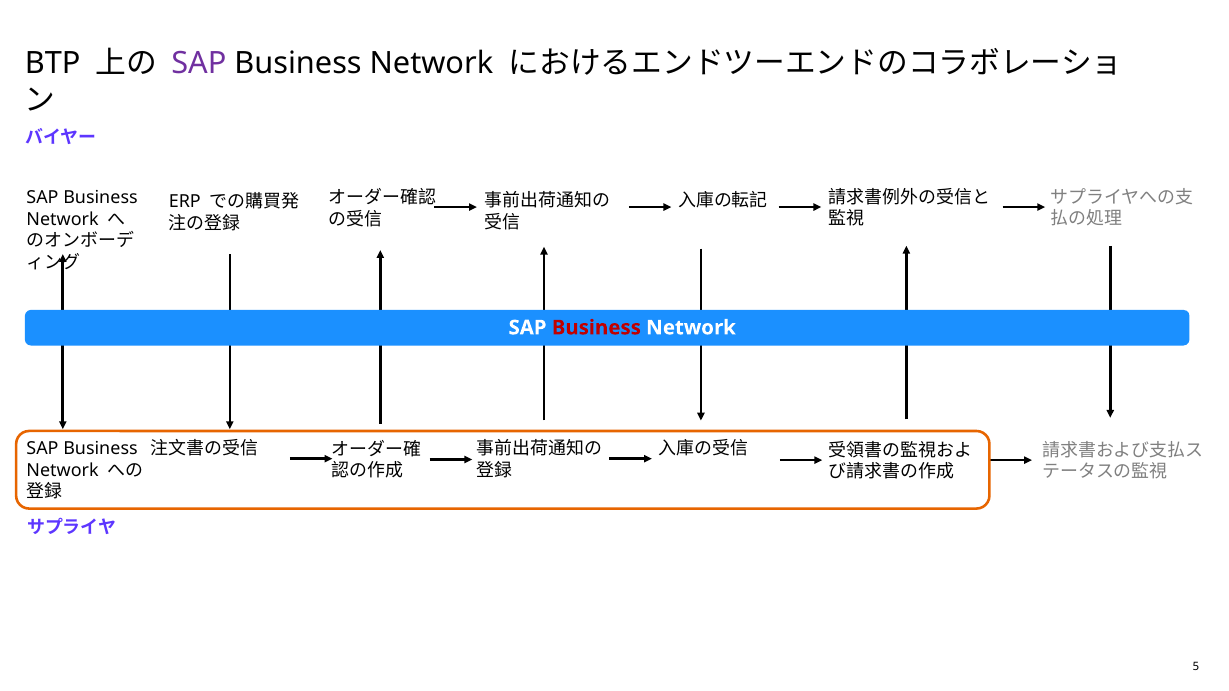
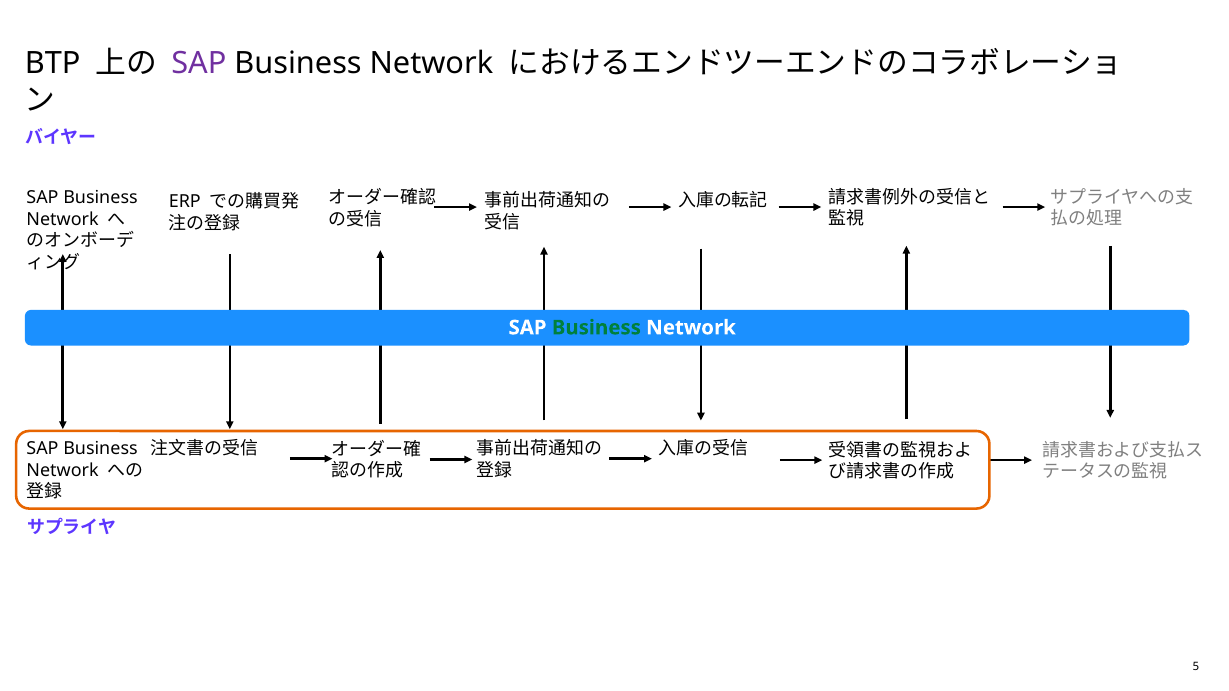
Business at (596, 328) colour: red -> green
